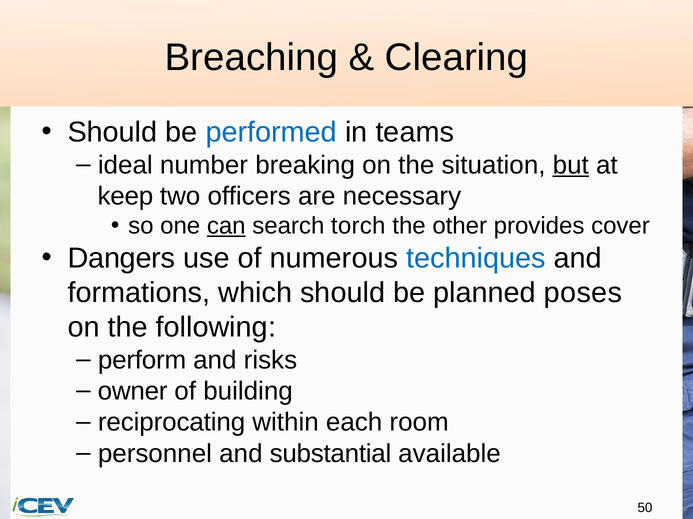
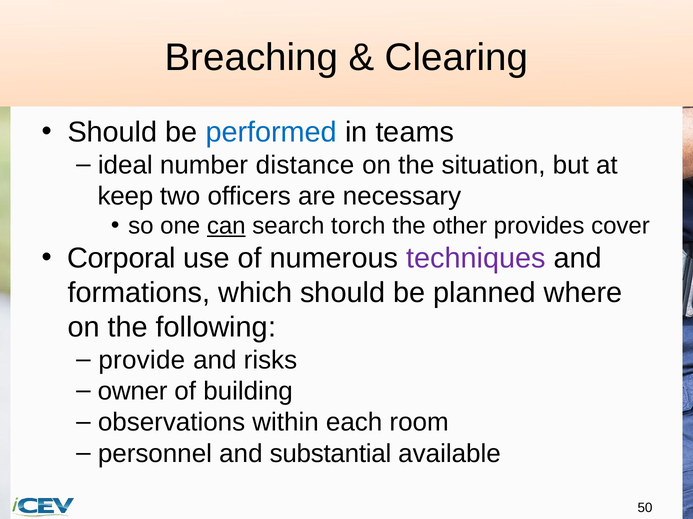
breaking: breaking -> distance
but underline: present -> none
Dangers: Dangers -> Corporal
techniques colour: blue -> purple
poses: poses -> where
perform: perform -> provide
reciprocating: reciprocating -> observations
